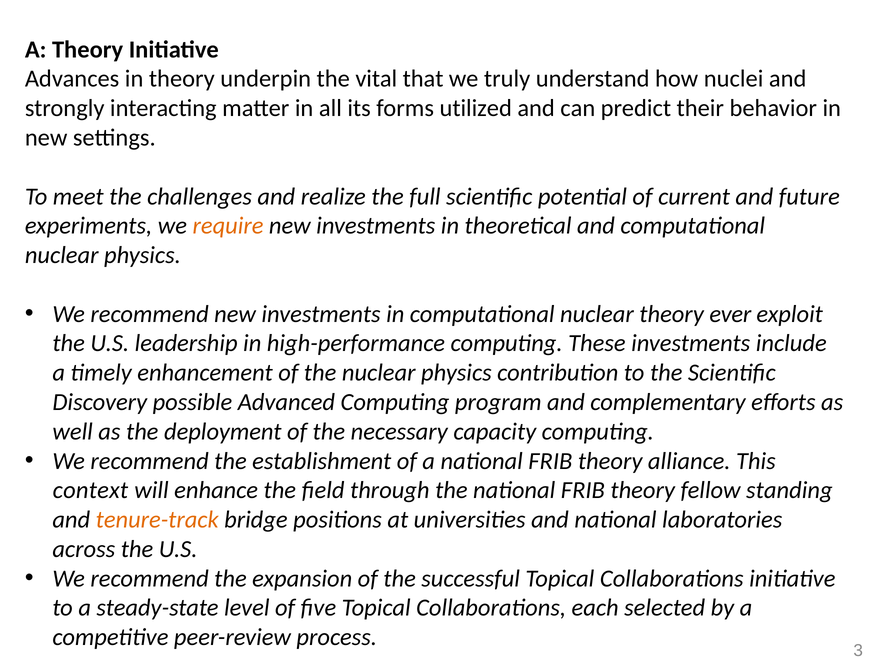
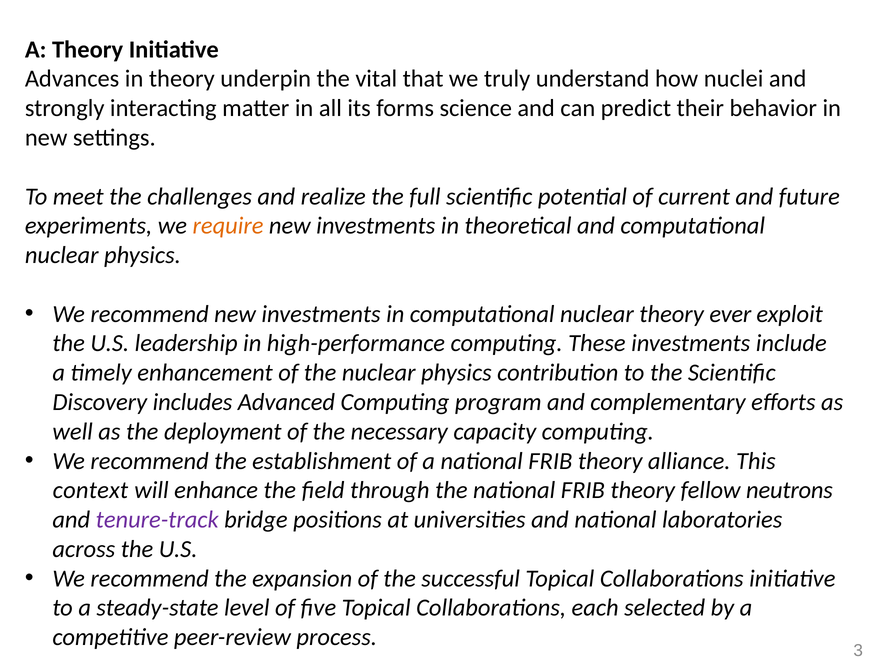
utilized: utilized -> science
possible: possible -> includes
standing: standing -> neutrons
tenure-track colour: orange -> purple
